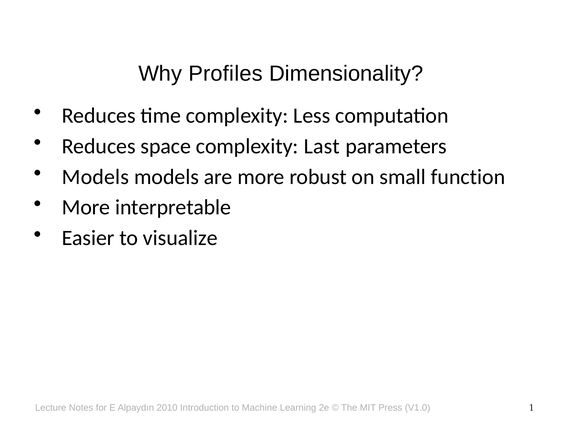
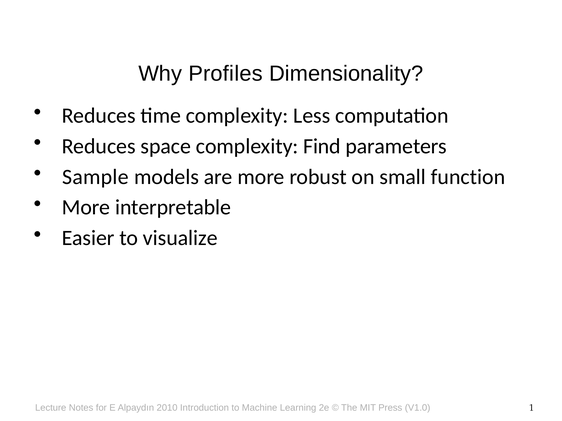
Last: Last -> Find
Models at (95, 177): Models -> Sample
